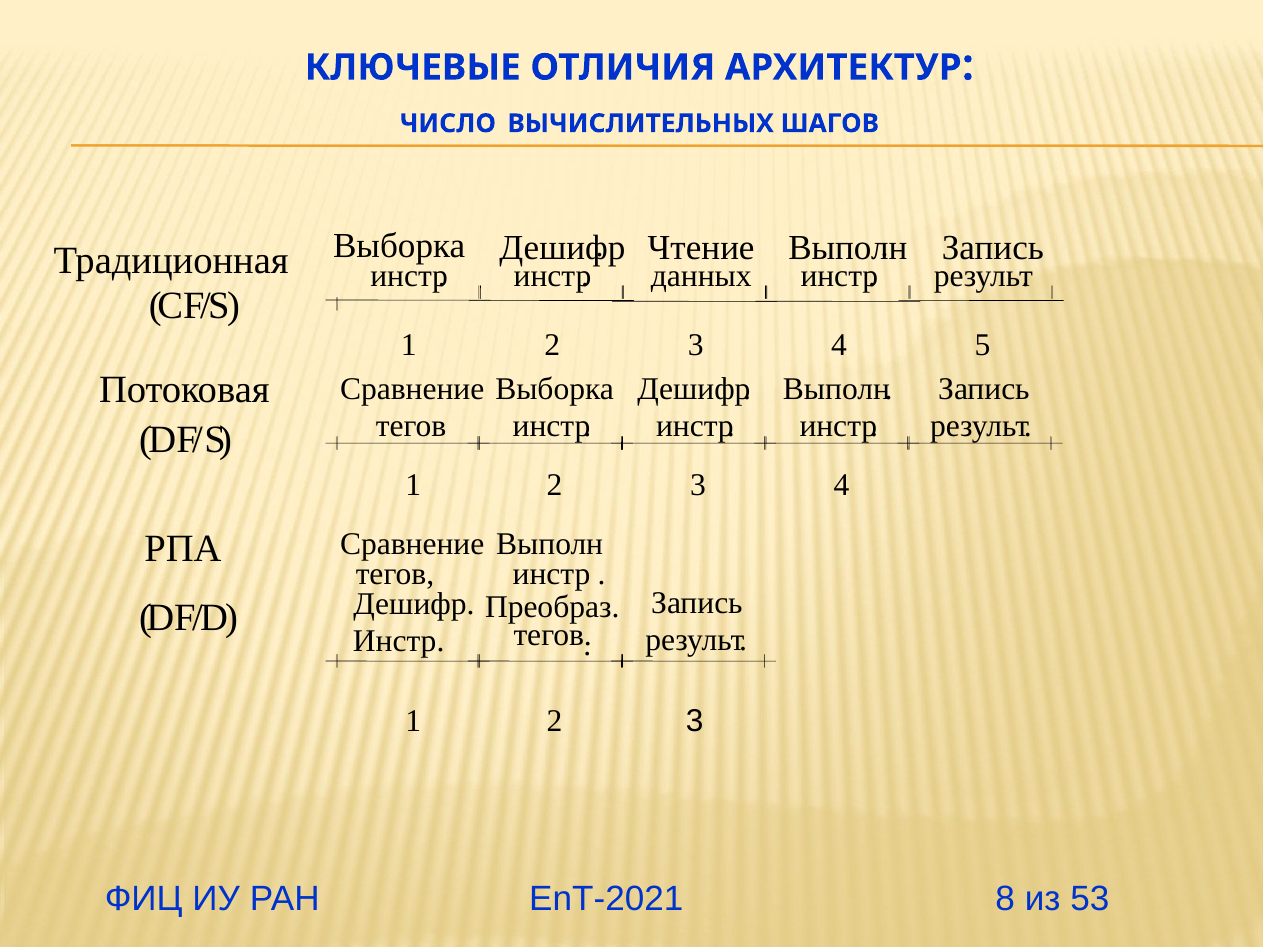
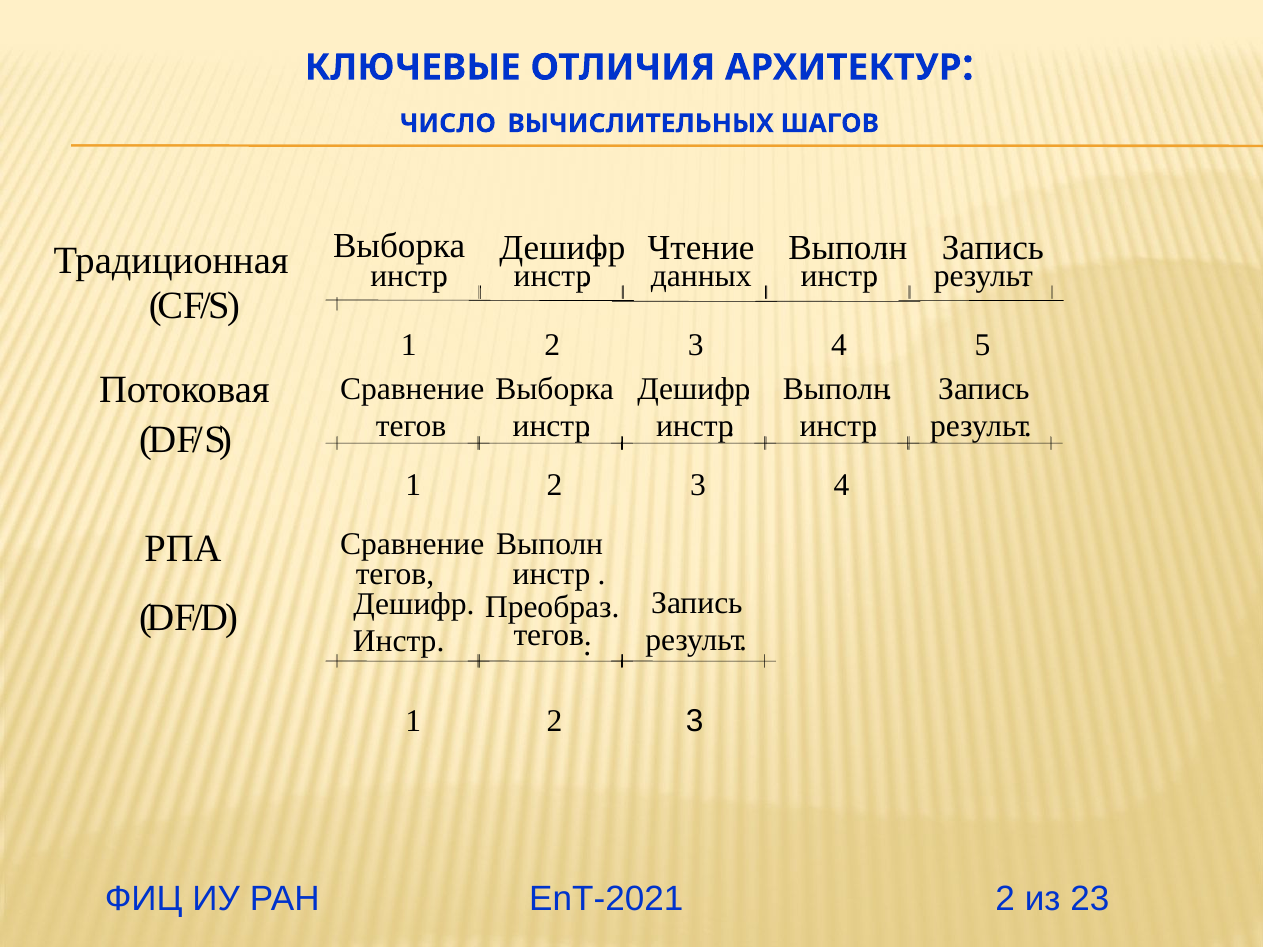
EnT-2021 8: 8 -> 2
53: 53 -> 23
